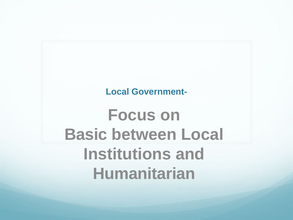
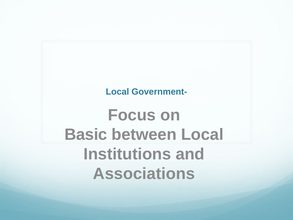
Humanitarian: Humanitarian -> Associations
